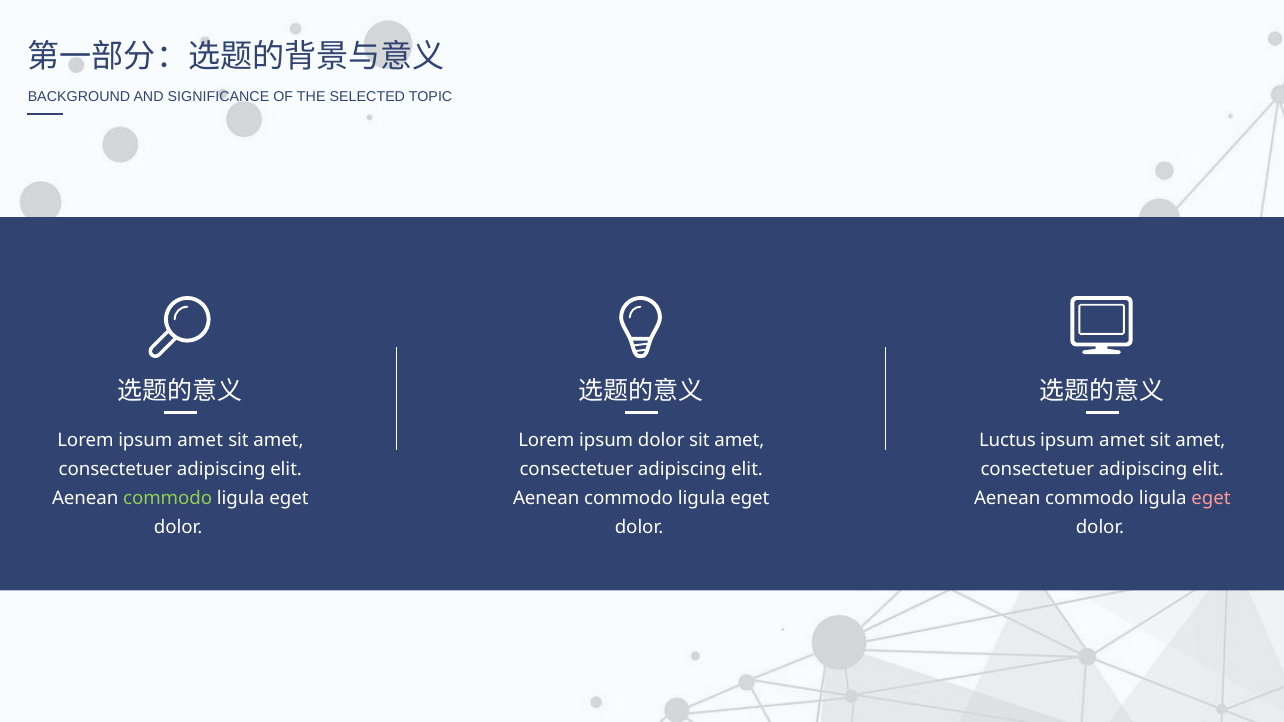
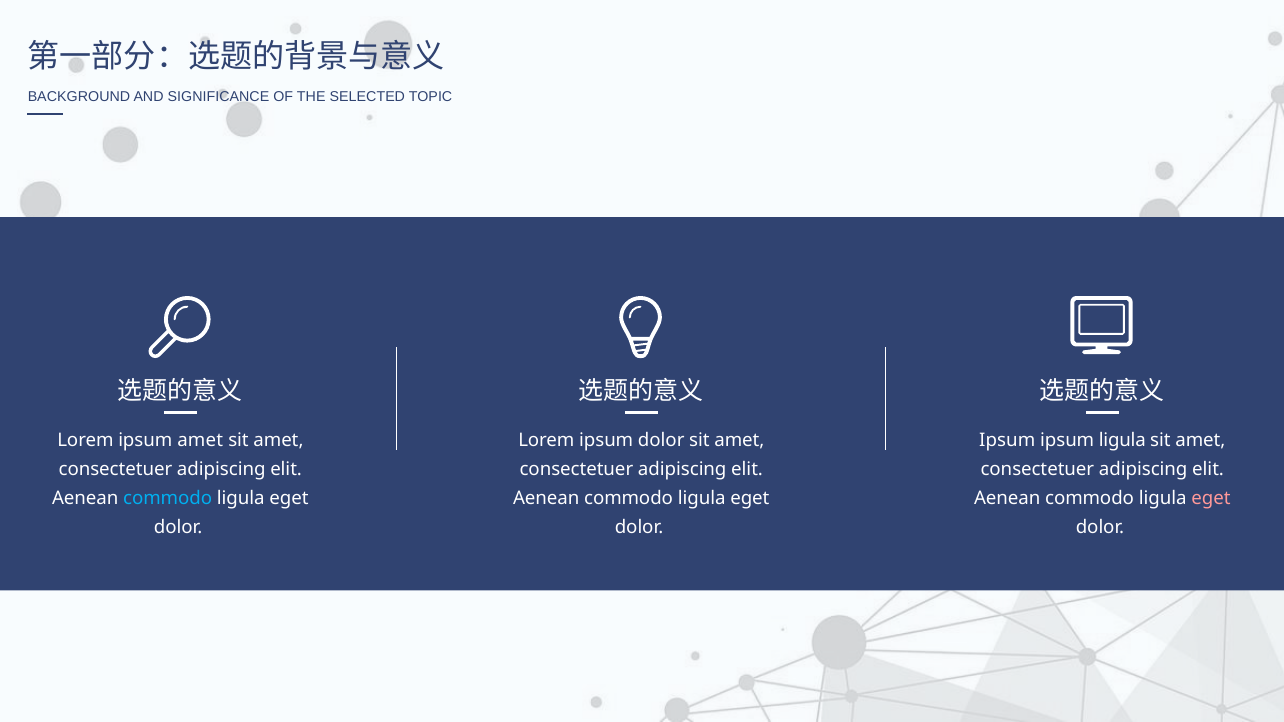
Luctus at (1007, 440): Luctus -> Ipsum
amet at (1122, 440): amet -> ligula
commodo at (168, 499) colour: light green -> light blue
